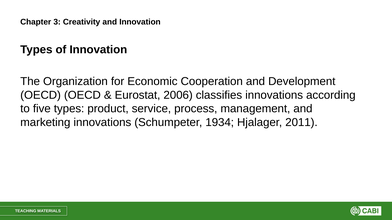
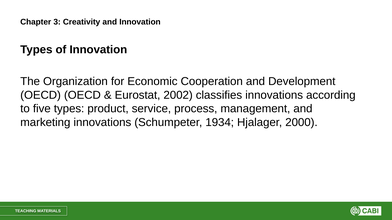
2006: 2006 -> 2002
2011: 2011 -> 2000
